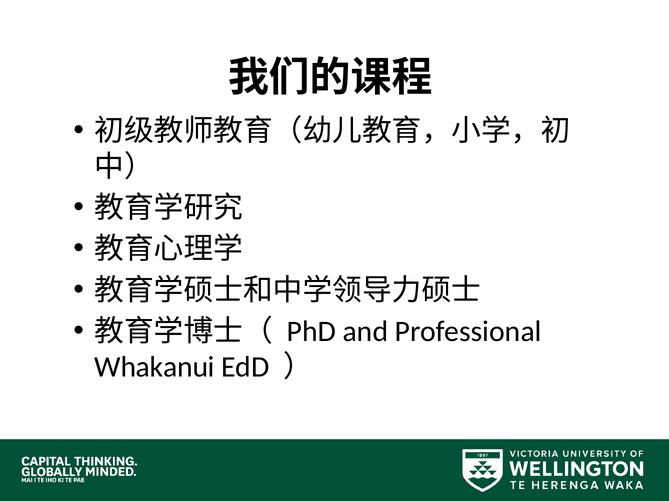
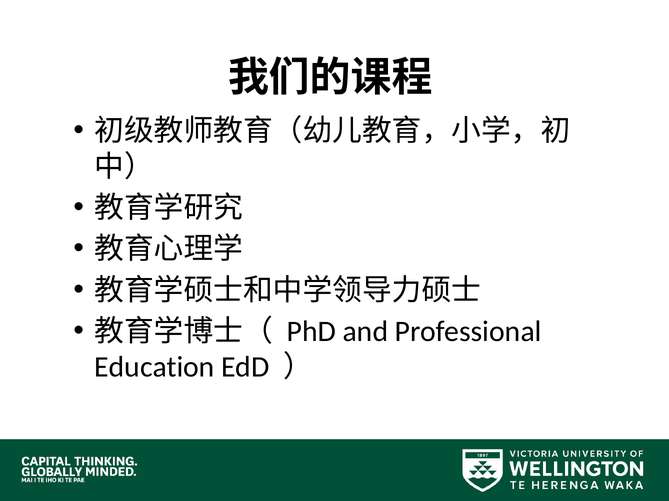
Whakanui: Whakanui -> Education
